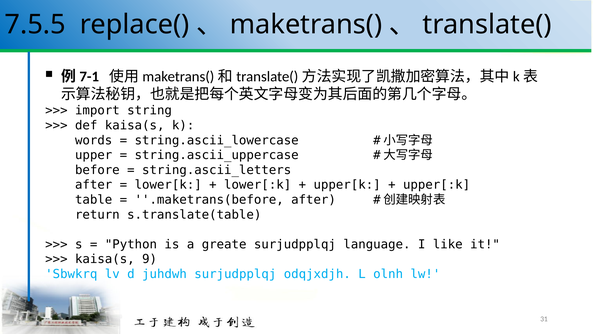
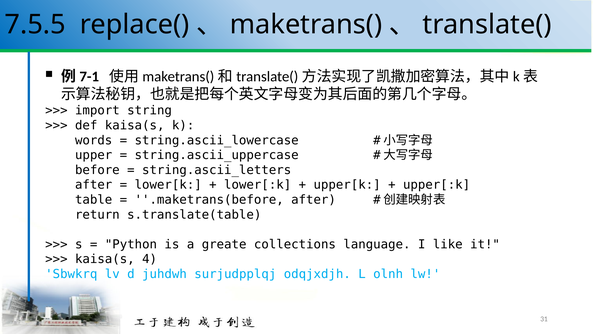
greate surjudpplqj: surjudpplqj -> collections
9: 9 -> 4
